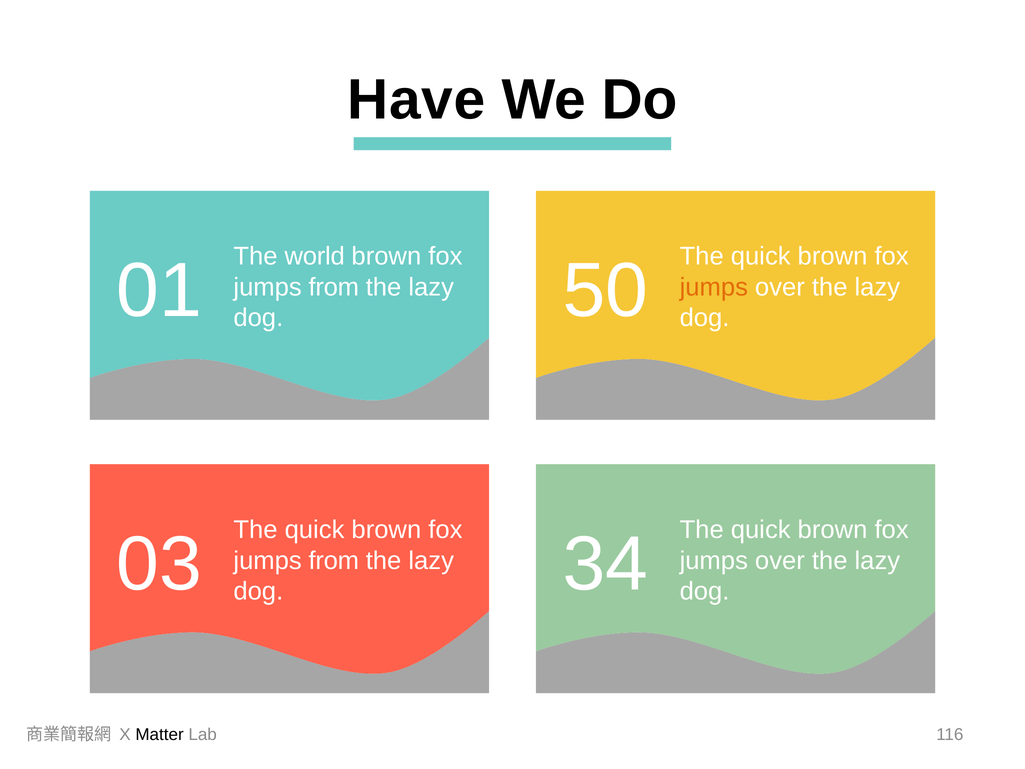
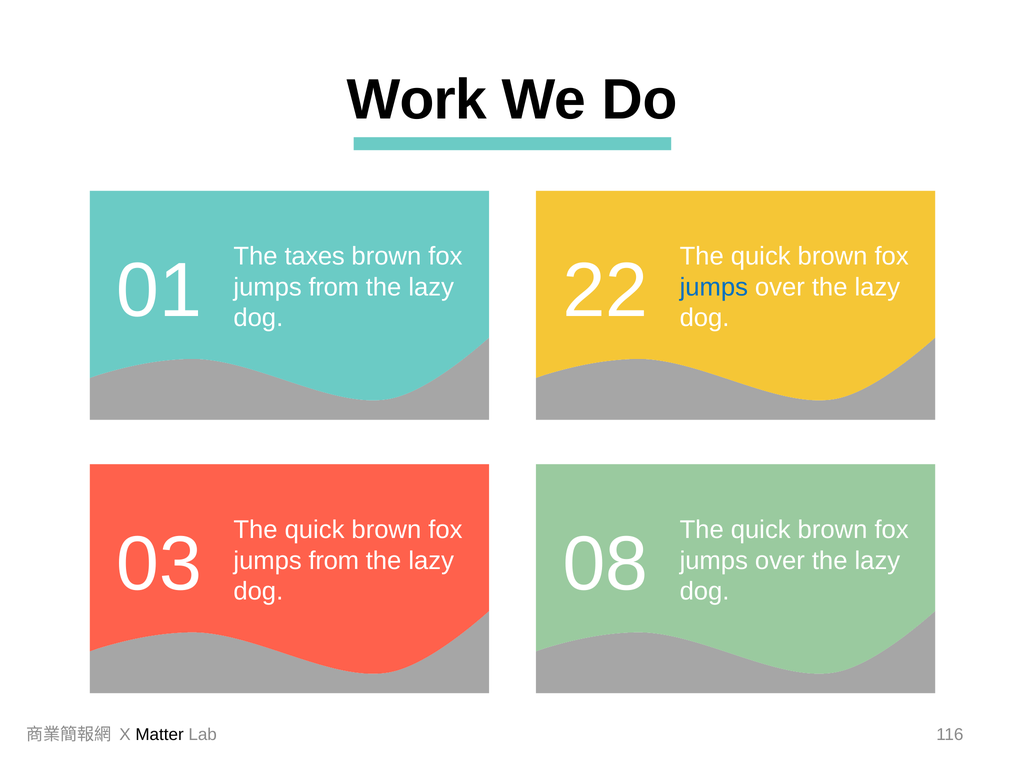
Have: Have -> Work
world: world -> taxes
jumps at (714, 287) colour: orange -> blue
50: 50 -> 22
34: 34 -> 08
